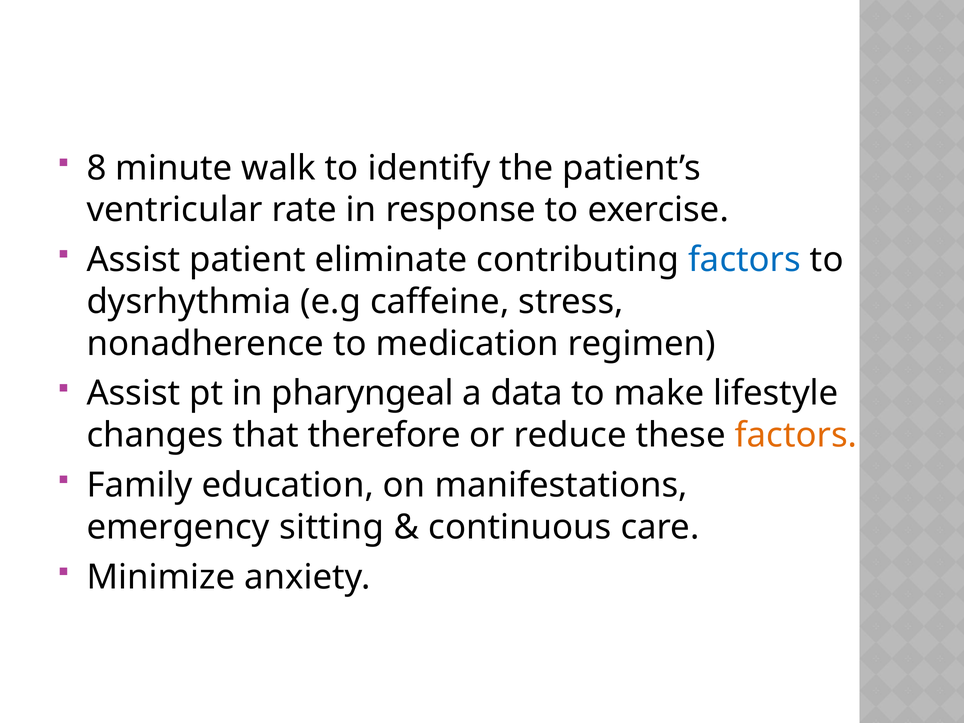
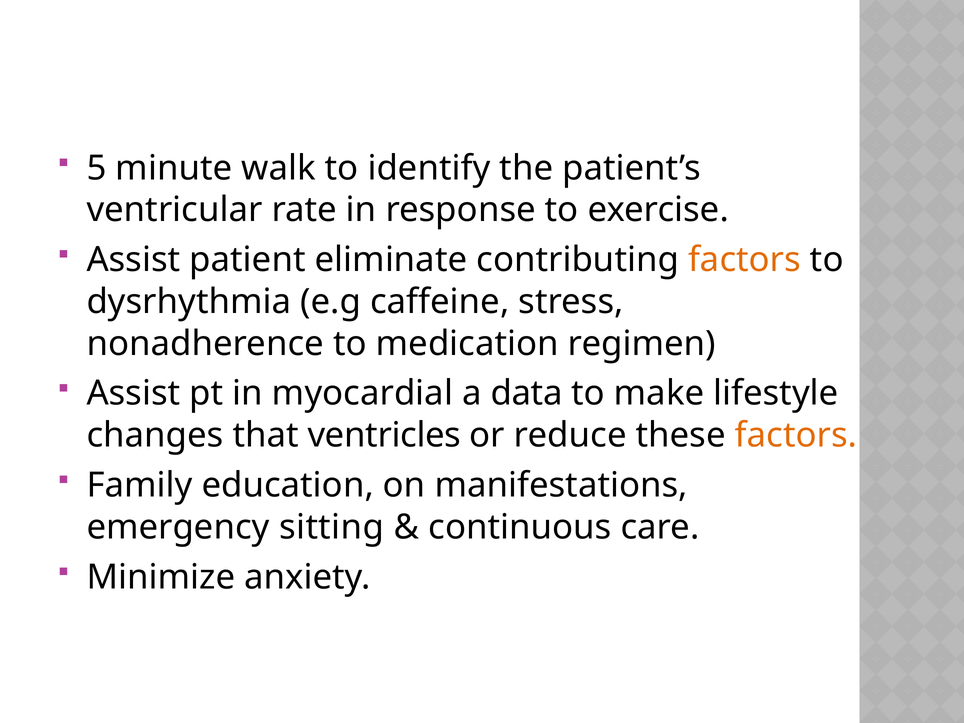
8: 8 -> 5
factors at (744, 260) colour: blue -> orange
pharyngeal: pharyngeal -> myocardial
therefore: therefore -> ventricles
